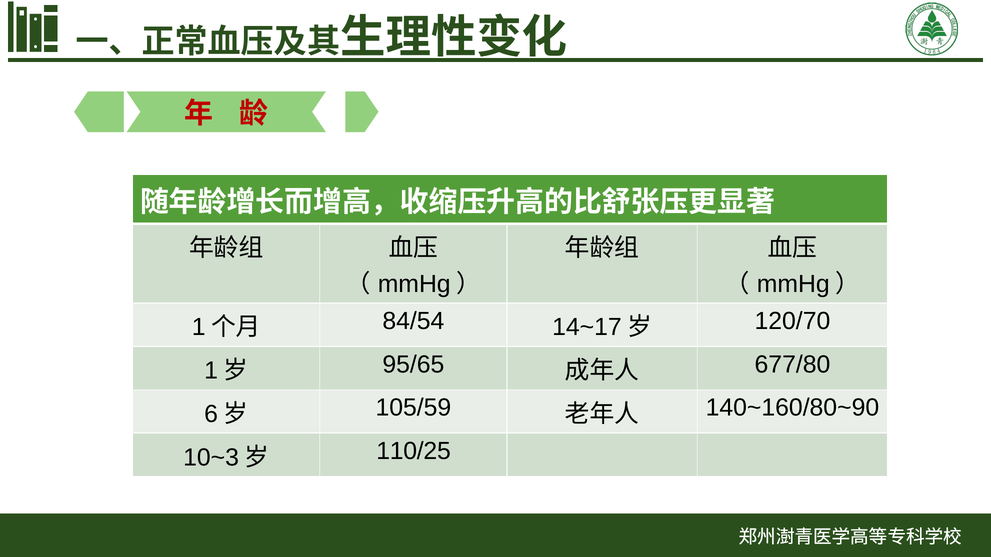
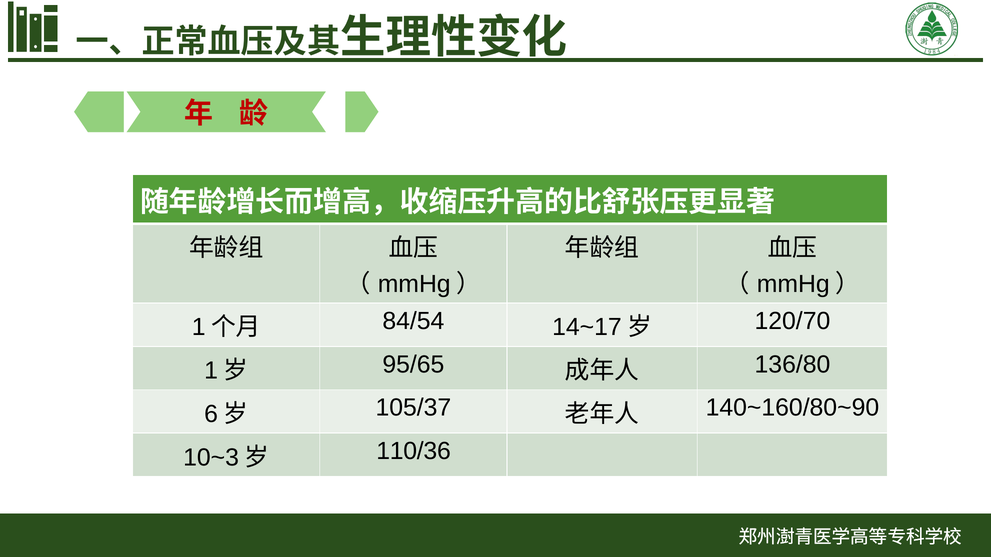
677/80: 677/80 -> 136/80
105/59: 105/59 -> 105/37
110/25: 110/25 -> 110/36
